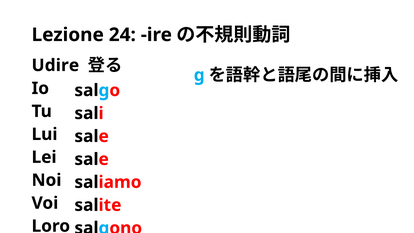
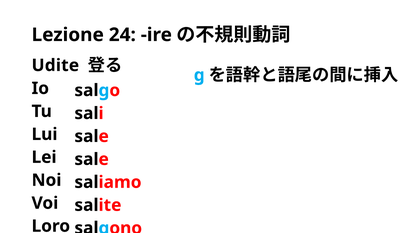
Udire: Udire -> Udite
